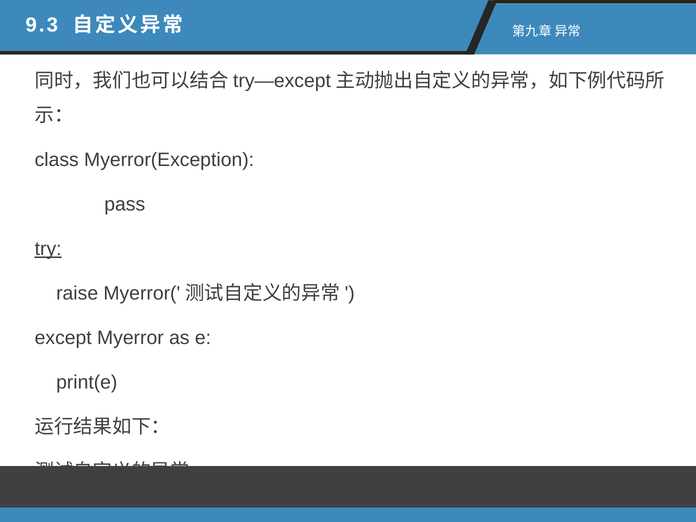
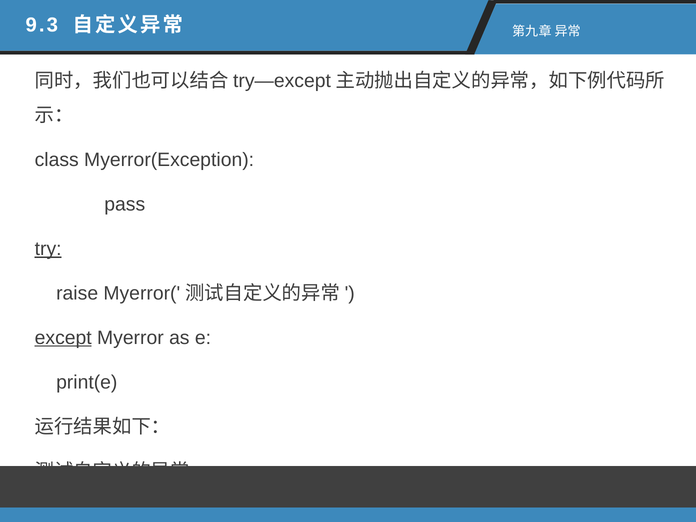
except underline: none -> present
